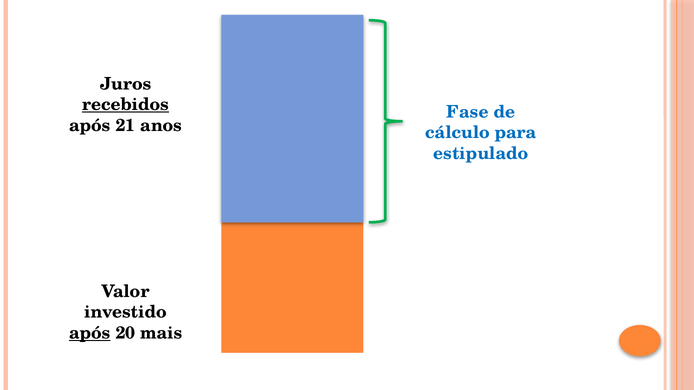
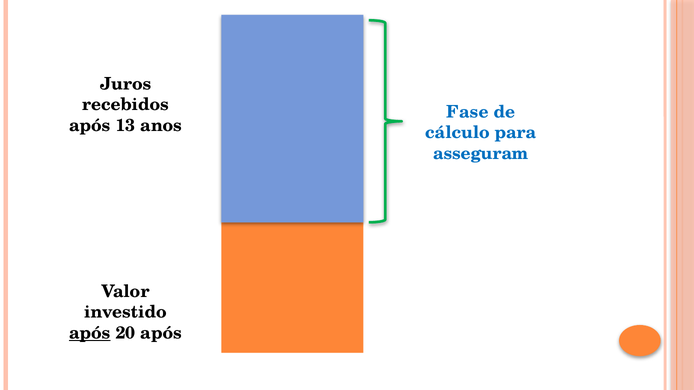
recebidos underline: present -> none
21: 21 -> 13
estipulado: estipulado -> asseguram
20 mais: mais -> após
